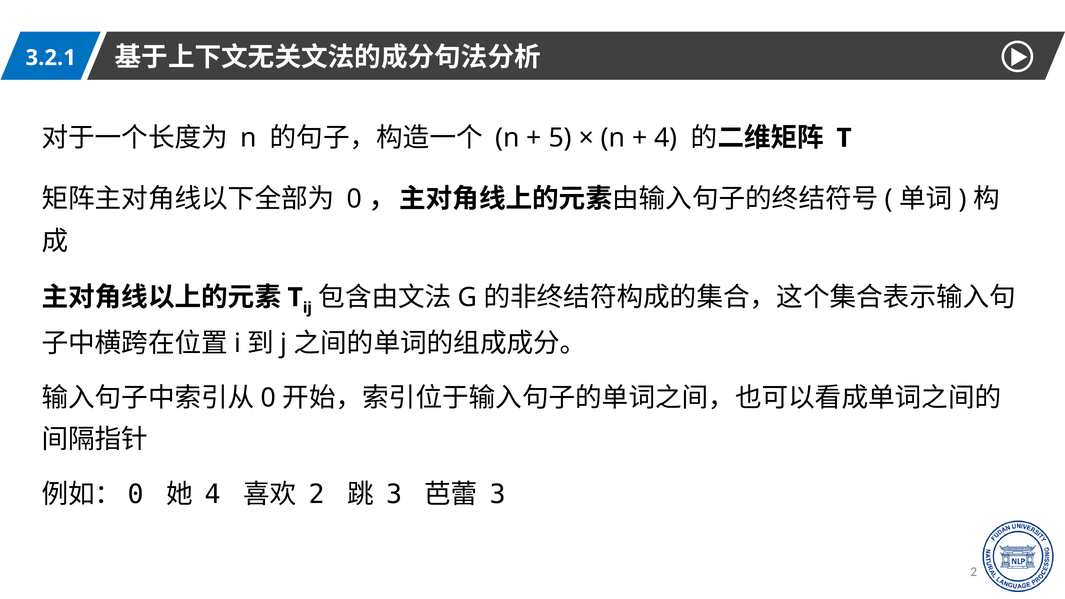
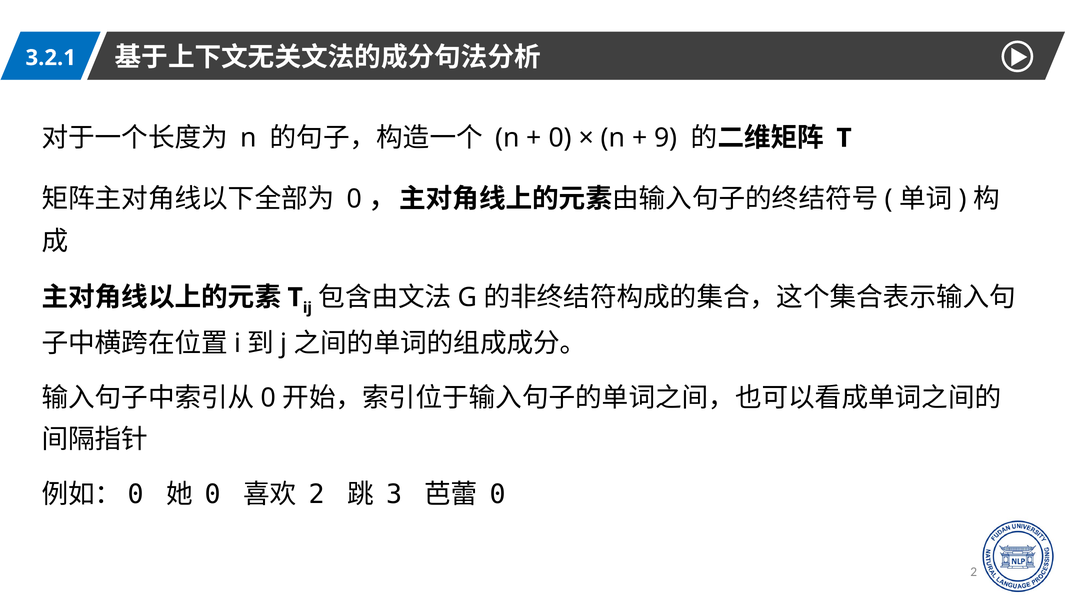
5 at (560, 138): 5 -> 0
4 at (666, 138): 4 -> 9
4 at (213, 495): 4 -> 0
3 at (498, 495): 3 -> 0
